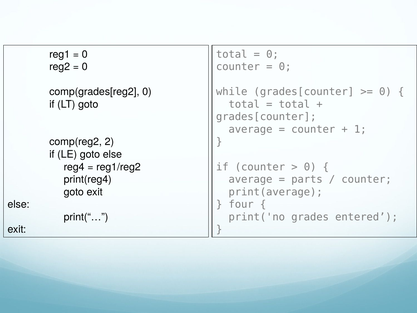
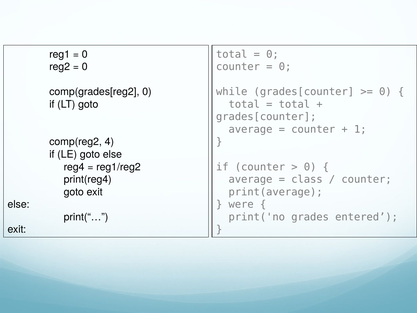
2: 2 -> 4
parts: parts -> class
four: four -> were
